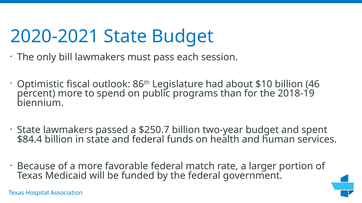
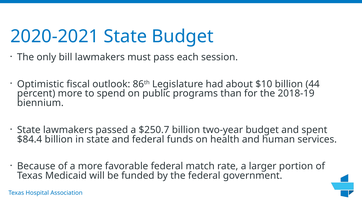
46: 46 -> 44
